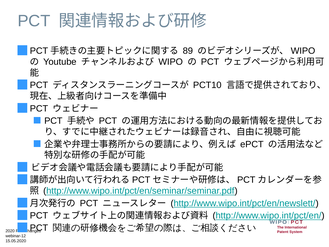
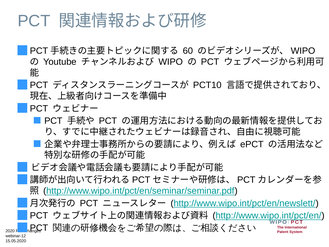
89: 89 -> 60
